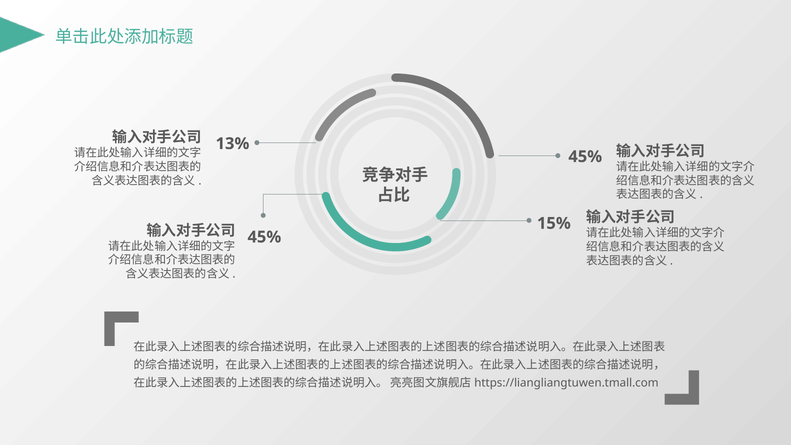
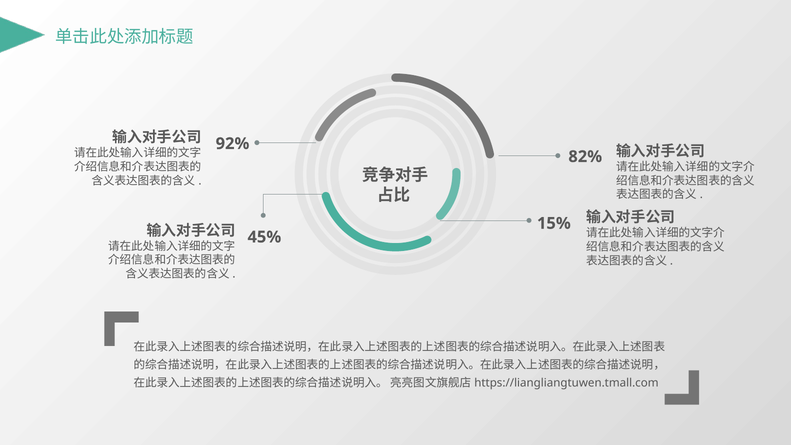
13%: 13% -> 92%
45% at (585, 157): 45% -> 82%
